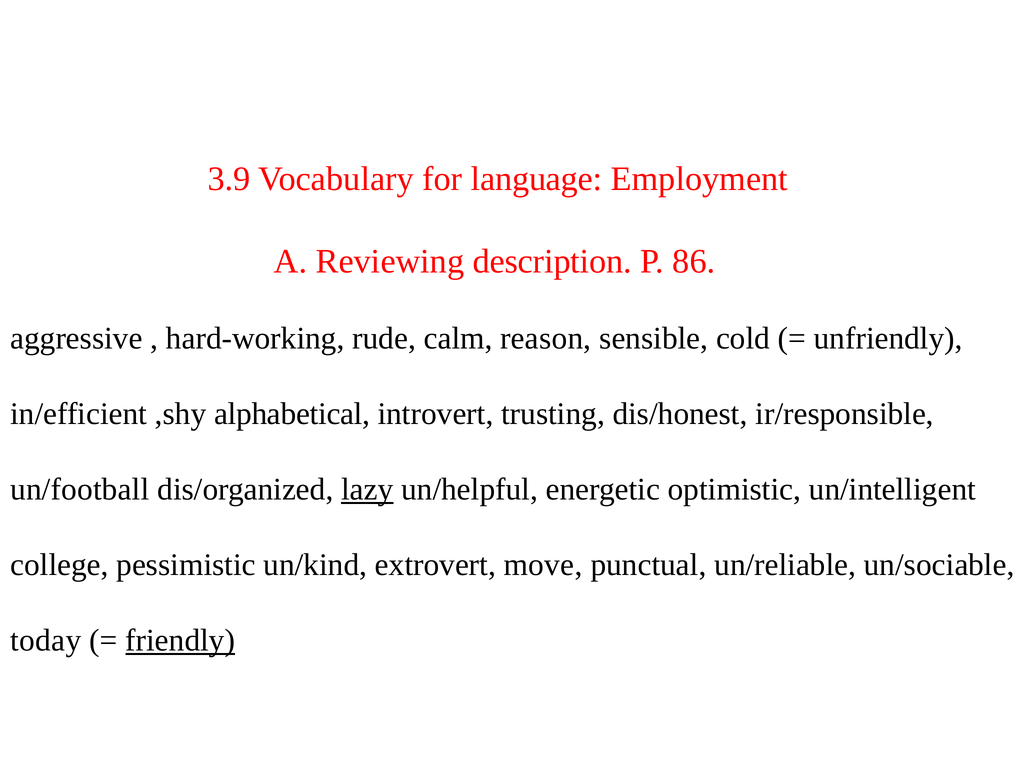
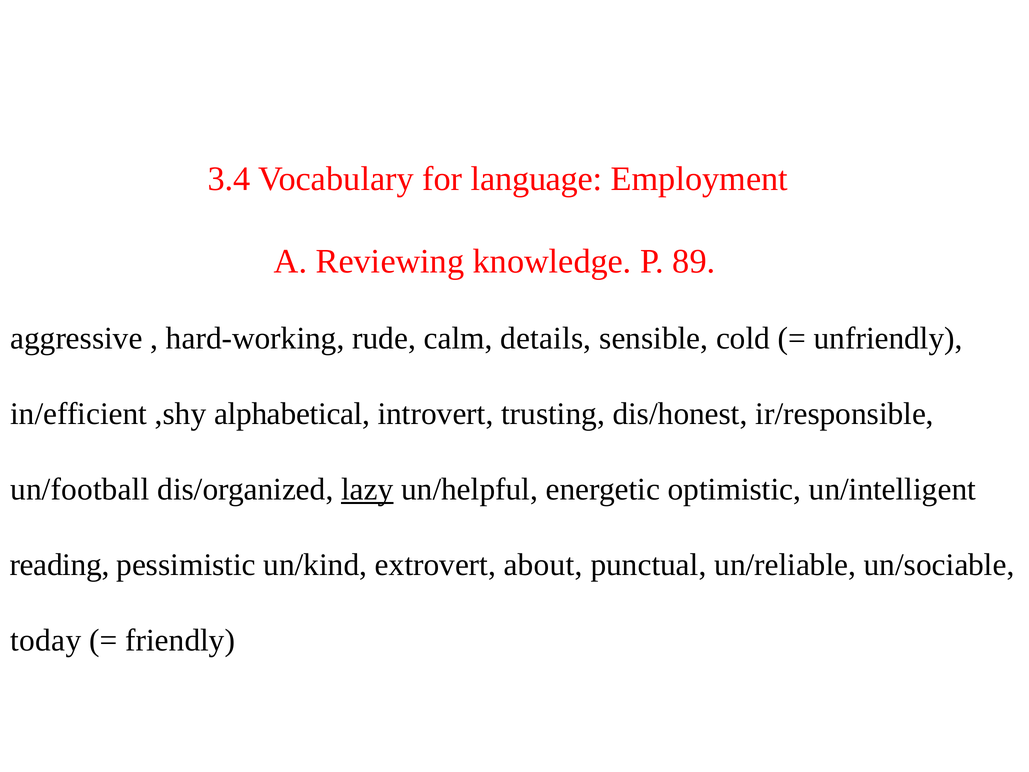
3.9: 3.9 -> 3.4
description: description -> knowledge
86: 86 -> 89
reason: reason -> details
college: college -> reading
move: move -> about
friendly underline: present -> none
